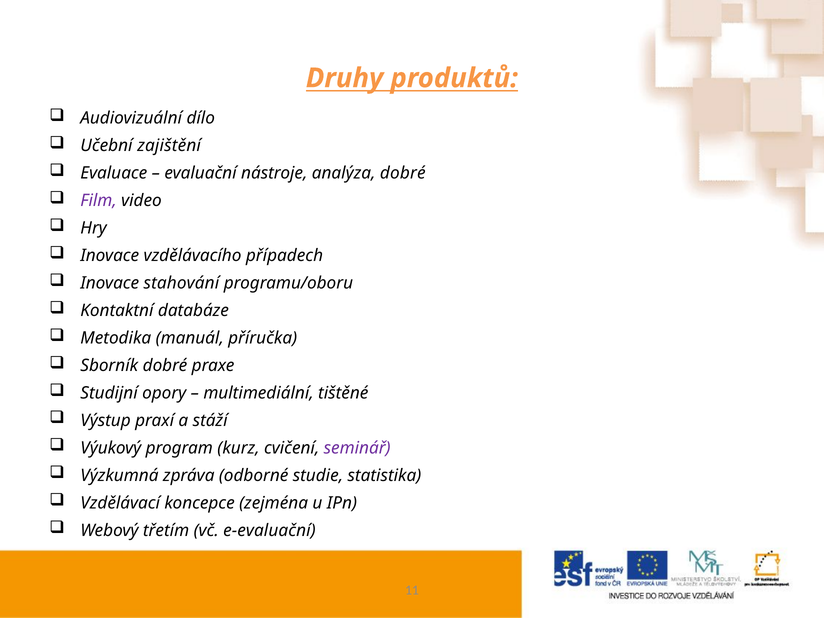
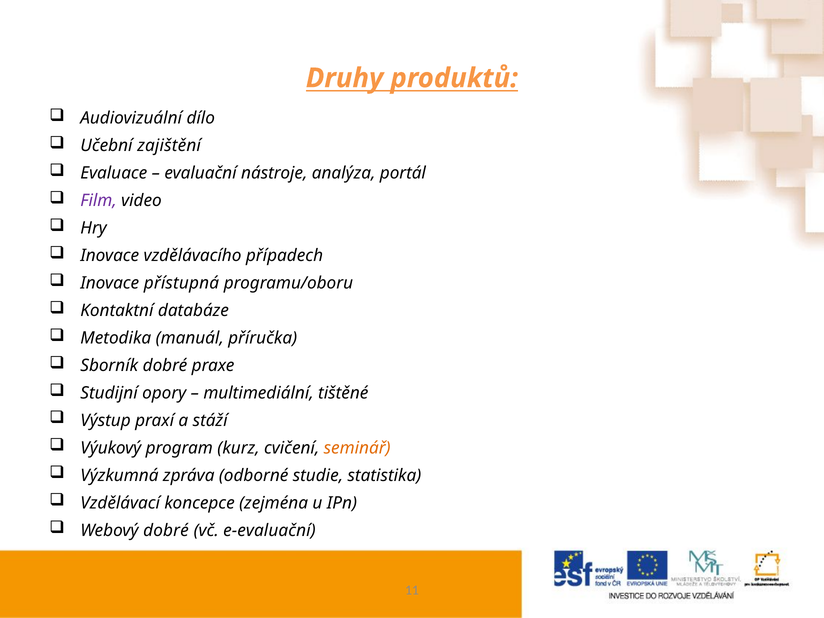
analýza dobré: dobré -> portál
stahování: stahování -> přístupná
seminář colour: purple -> orange
Webový třetím: třetím -> dobré
